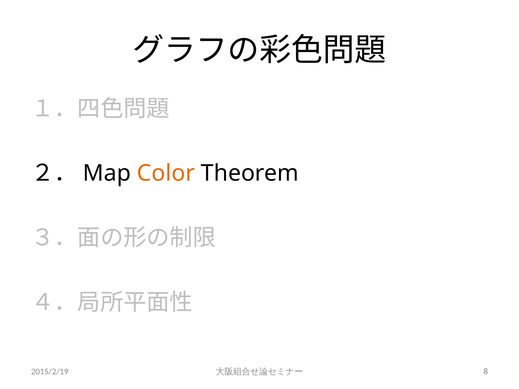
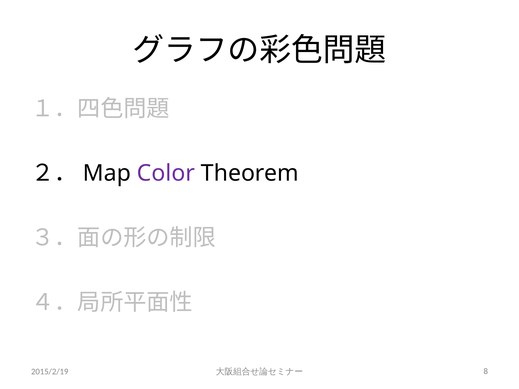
Color colour: orange -> purple
